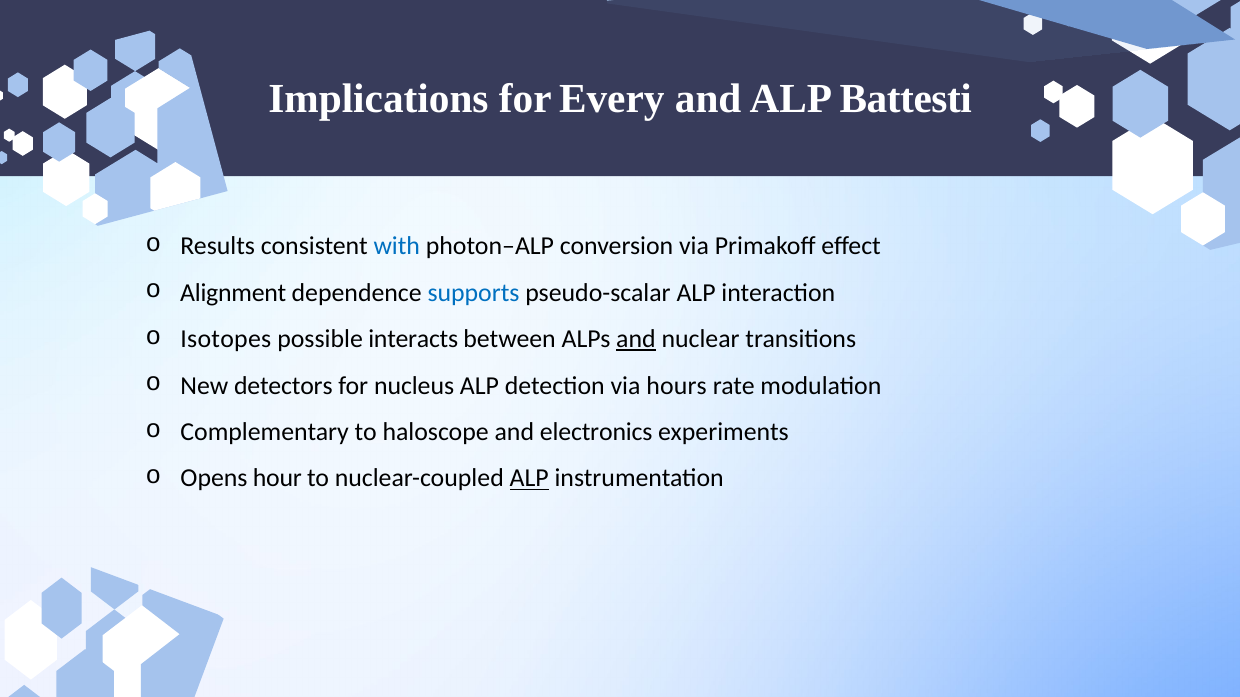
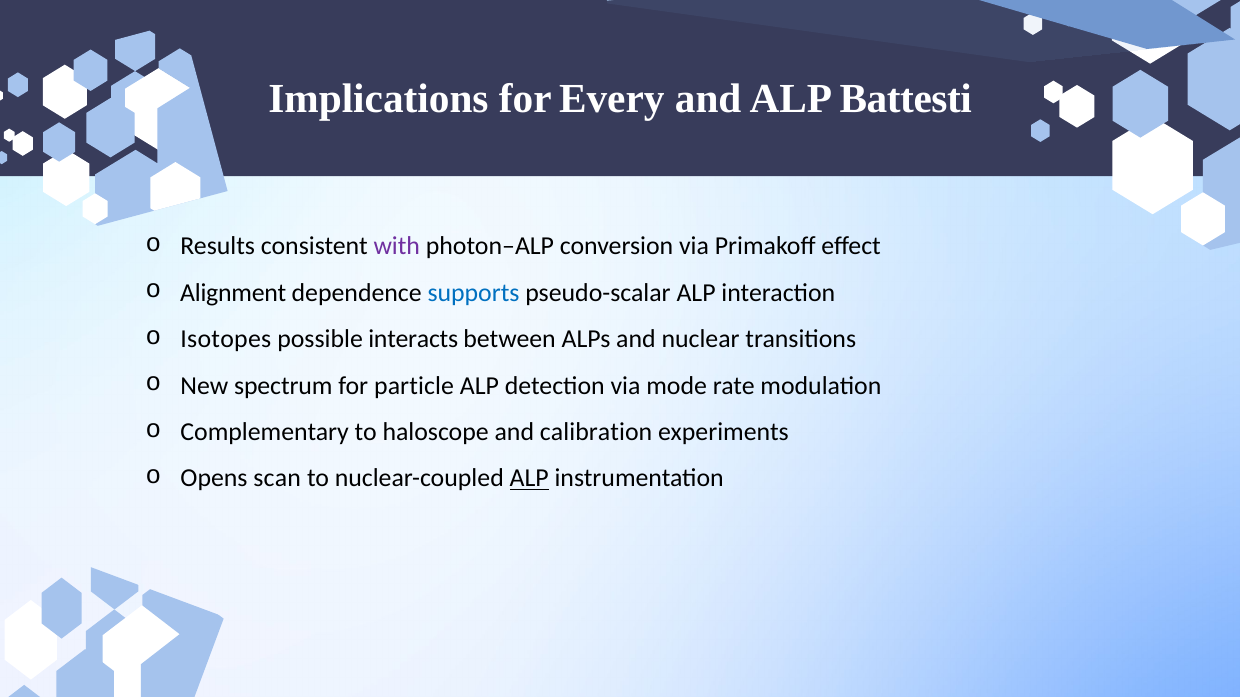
with colour: blue -> purple
and at (636, 339) underline: present -> none
detectors: detectors -> spectrum
nucleus: nucleus -> particle
hours: hours -> mode
electronics: electronics -> calibration
hour: hour -> scan
